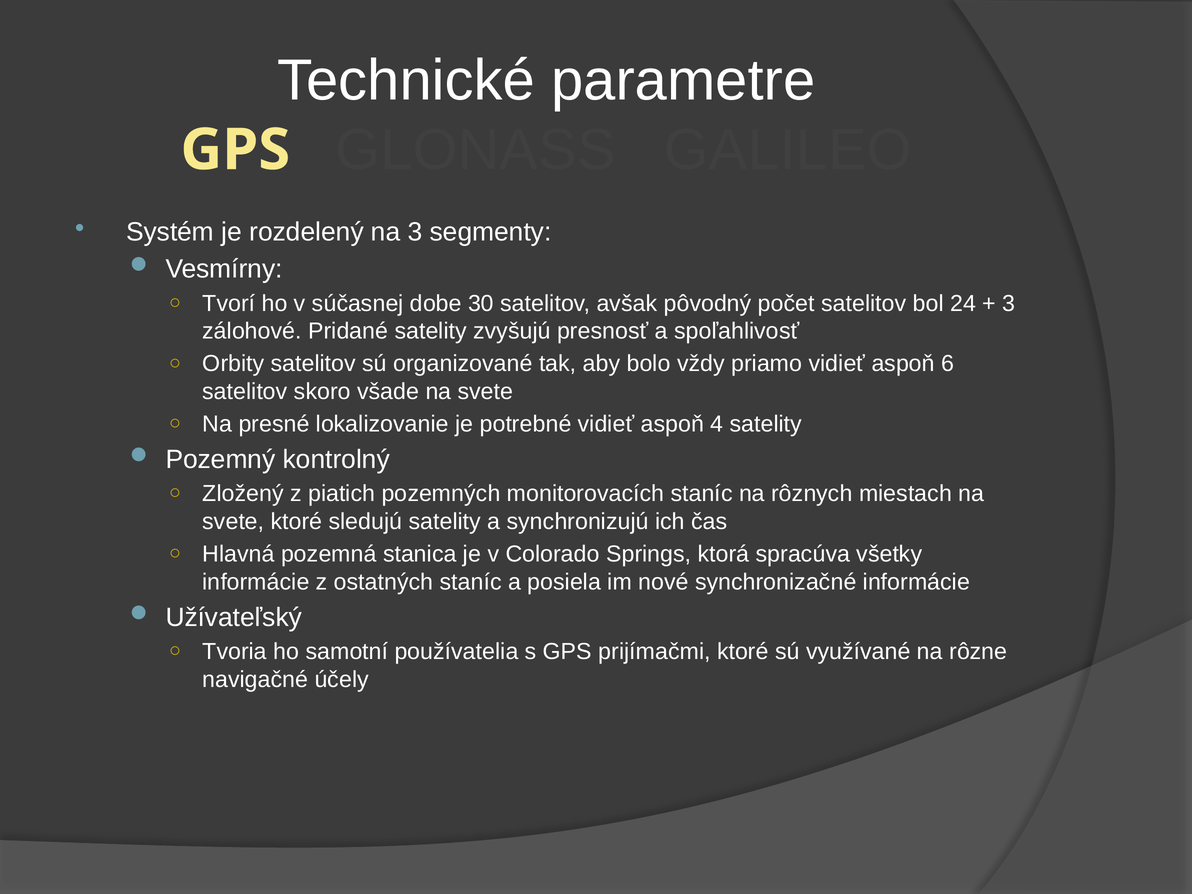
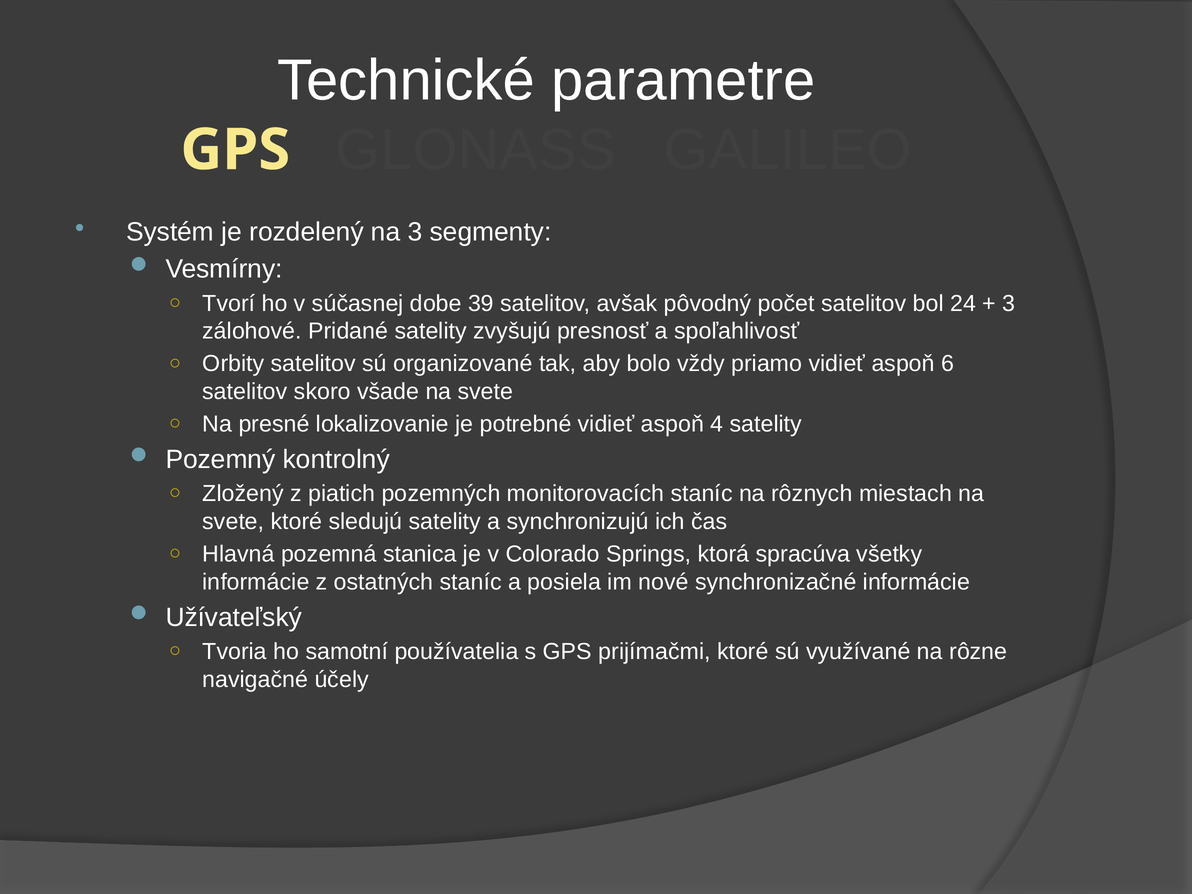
30: 30 -> 39
